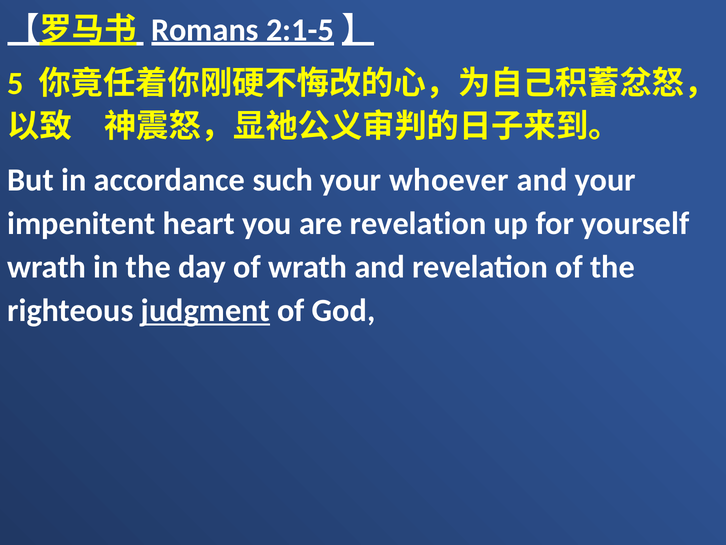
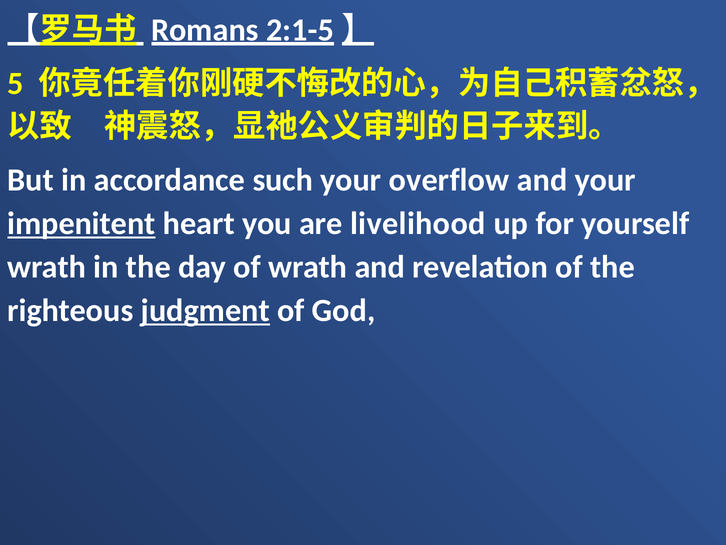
whoever: whoever -> overflow
impenitent underline: none -> present
are revelation: revelation -> livelihood
